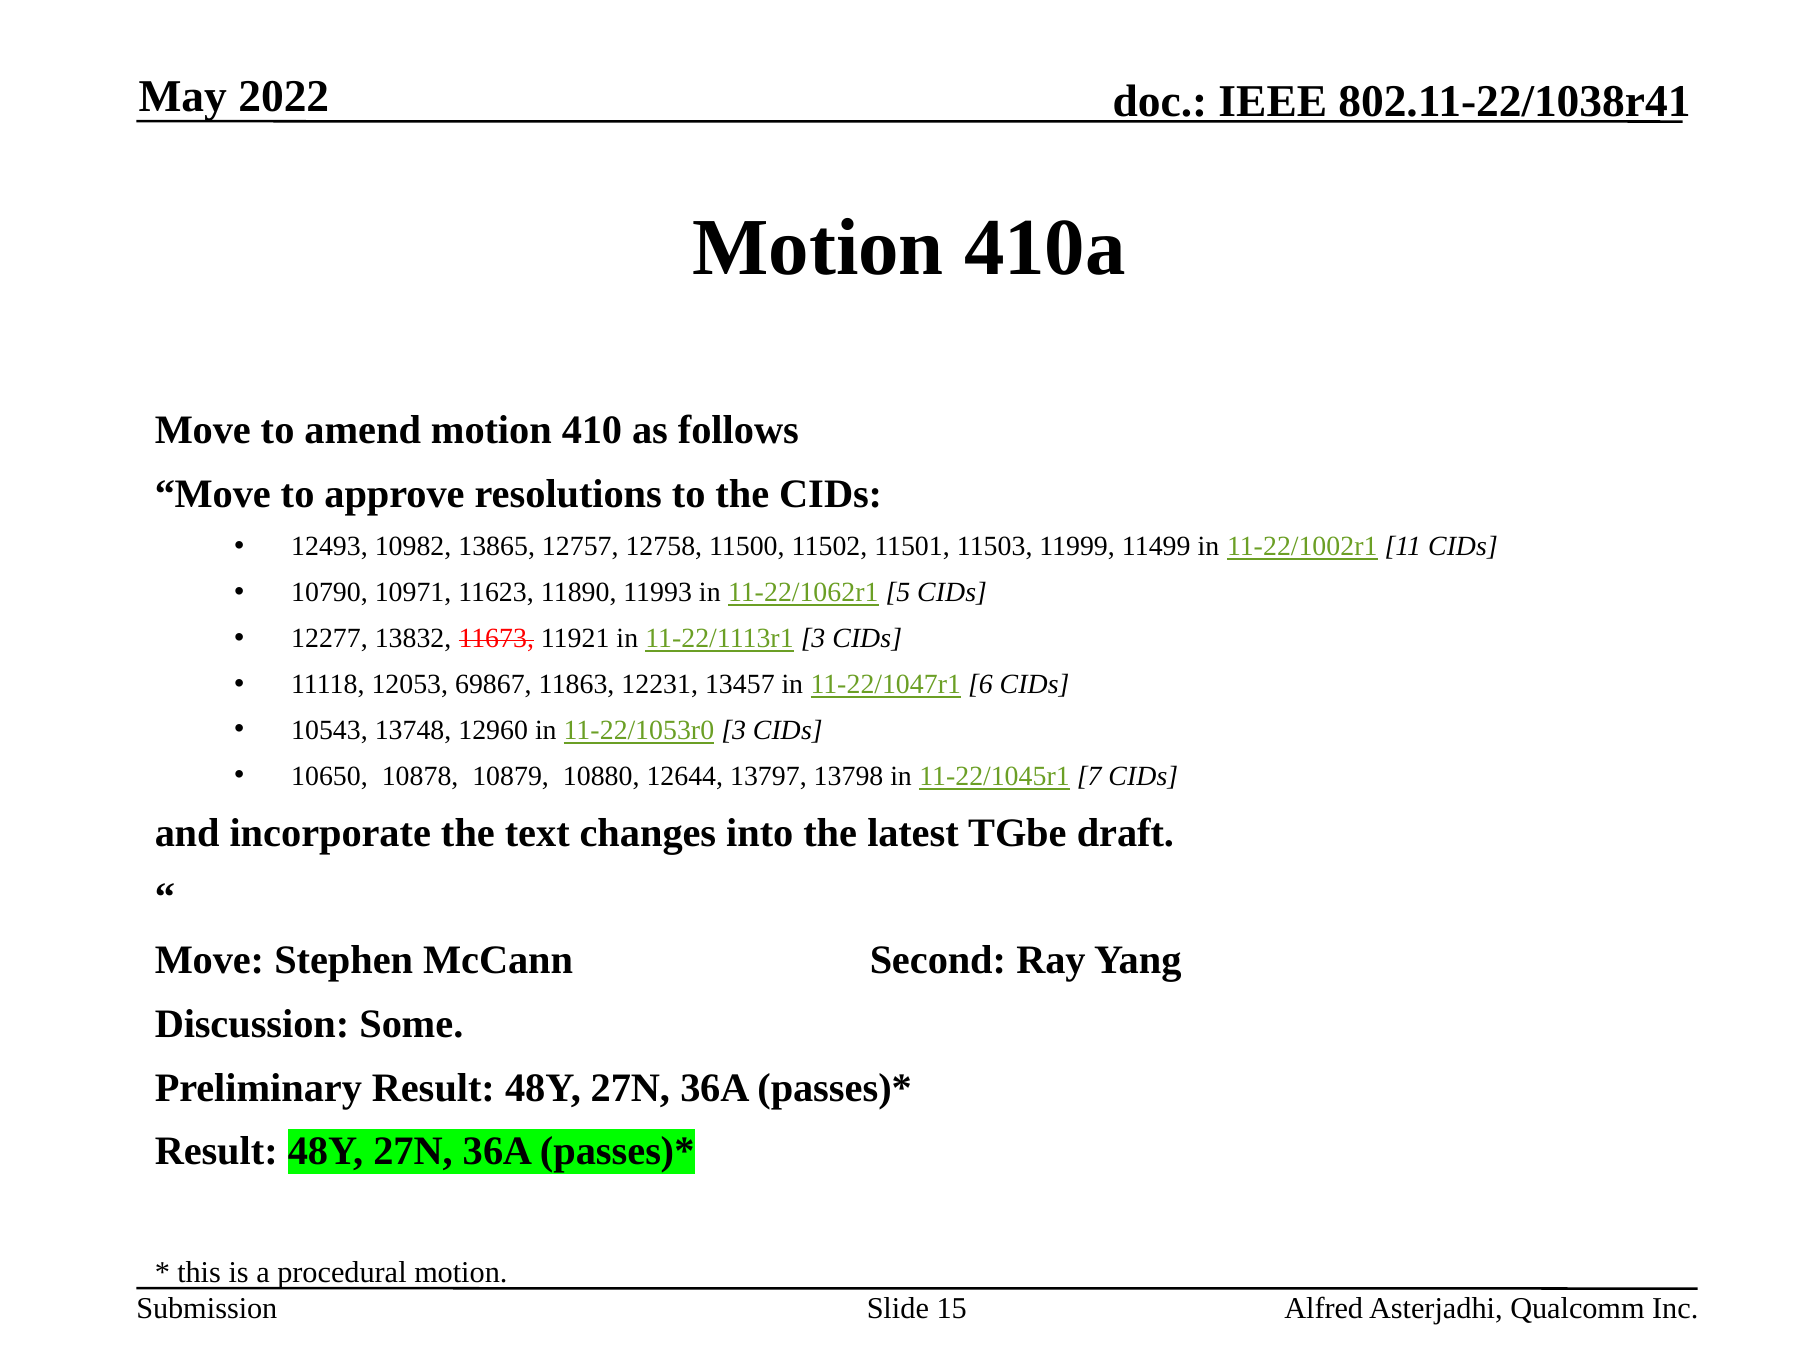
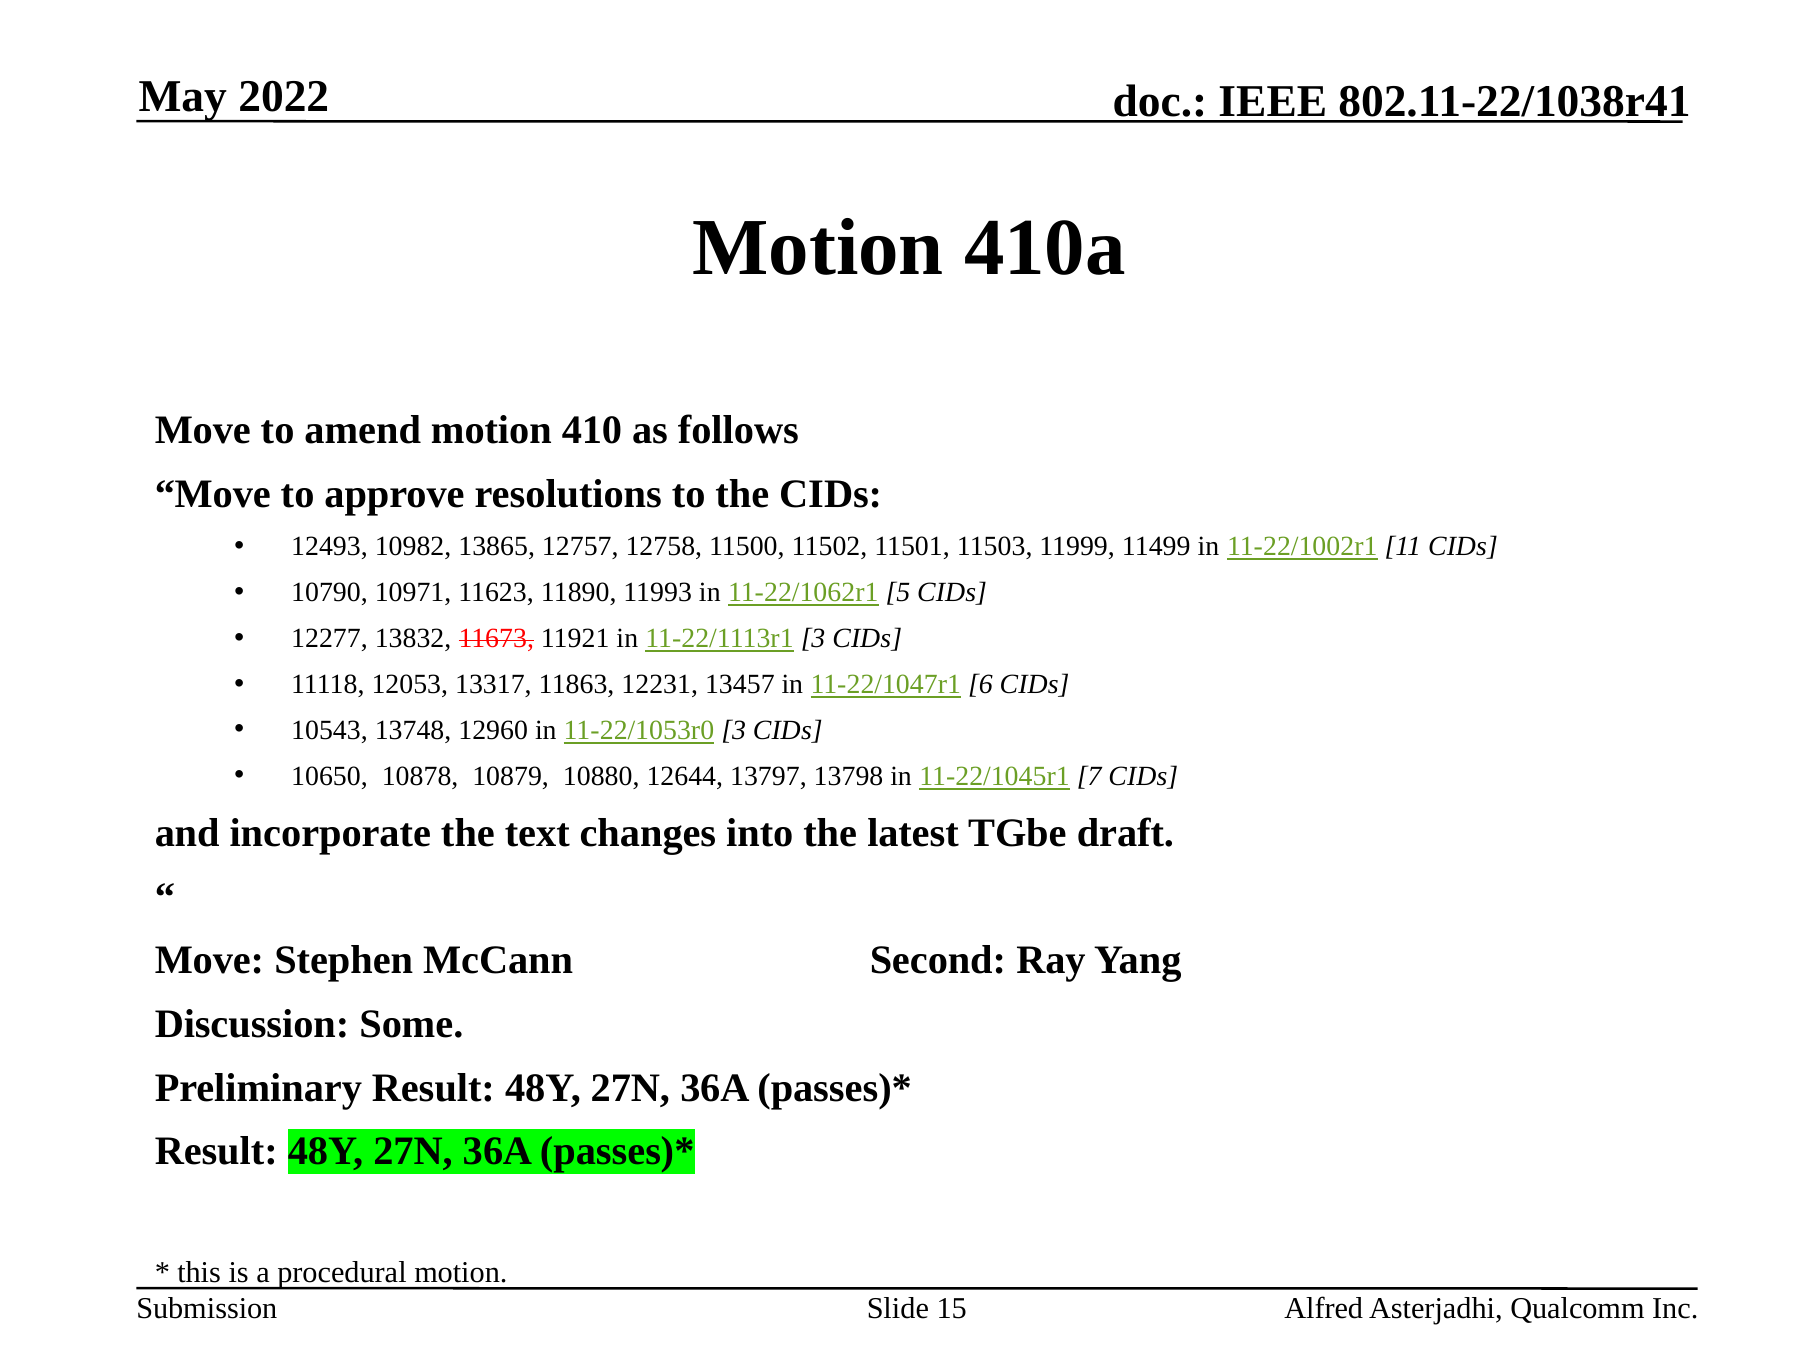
69867: 69867 -> 13317
